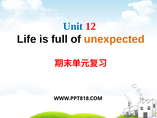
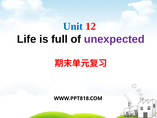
unexpected colour: orange -> purple
